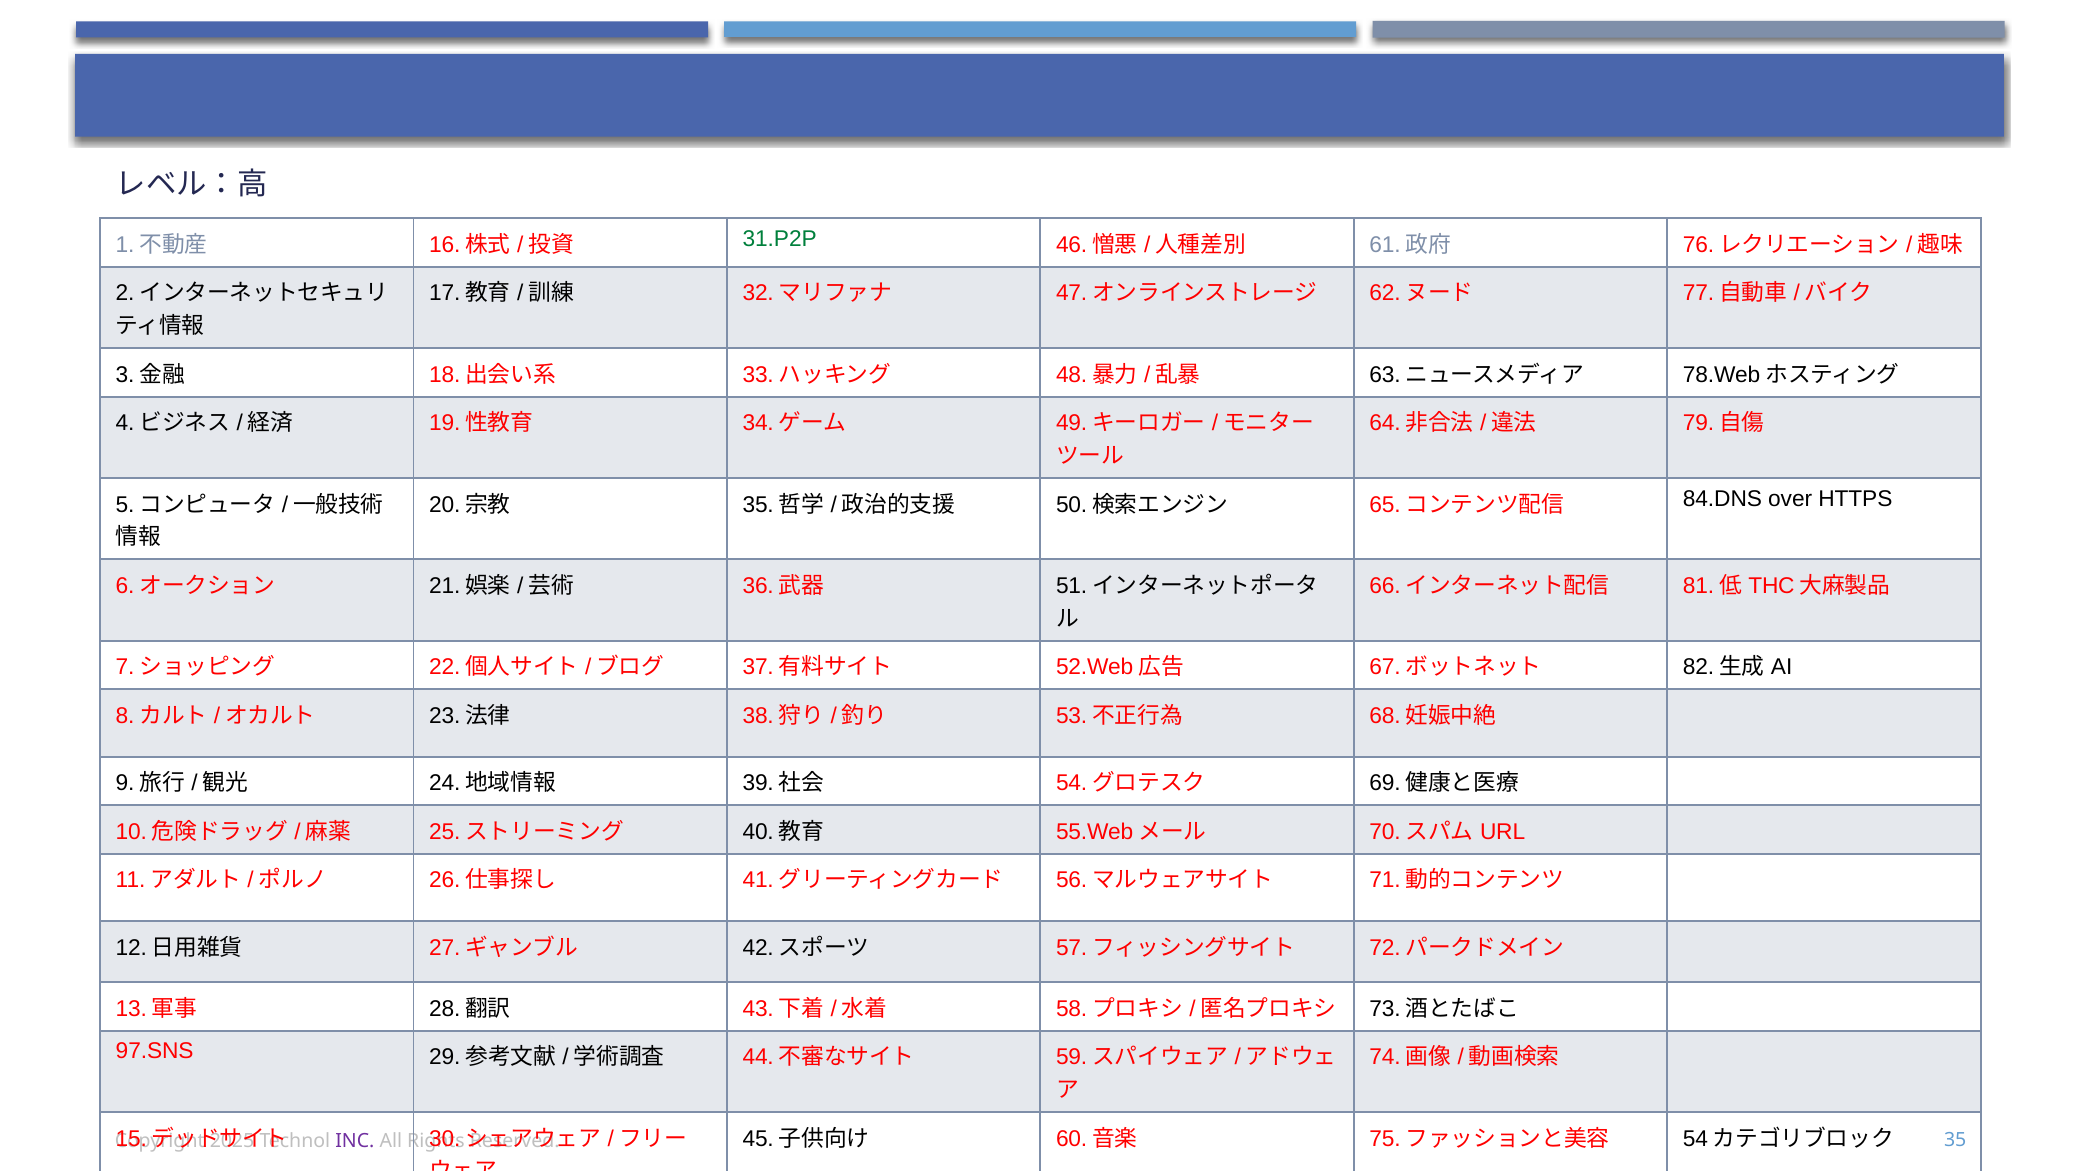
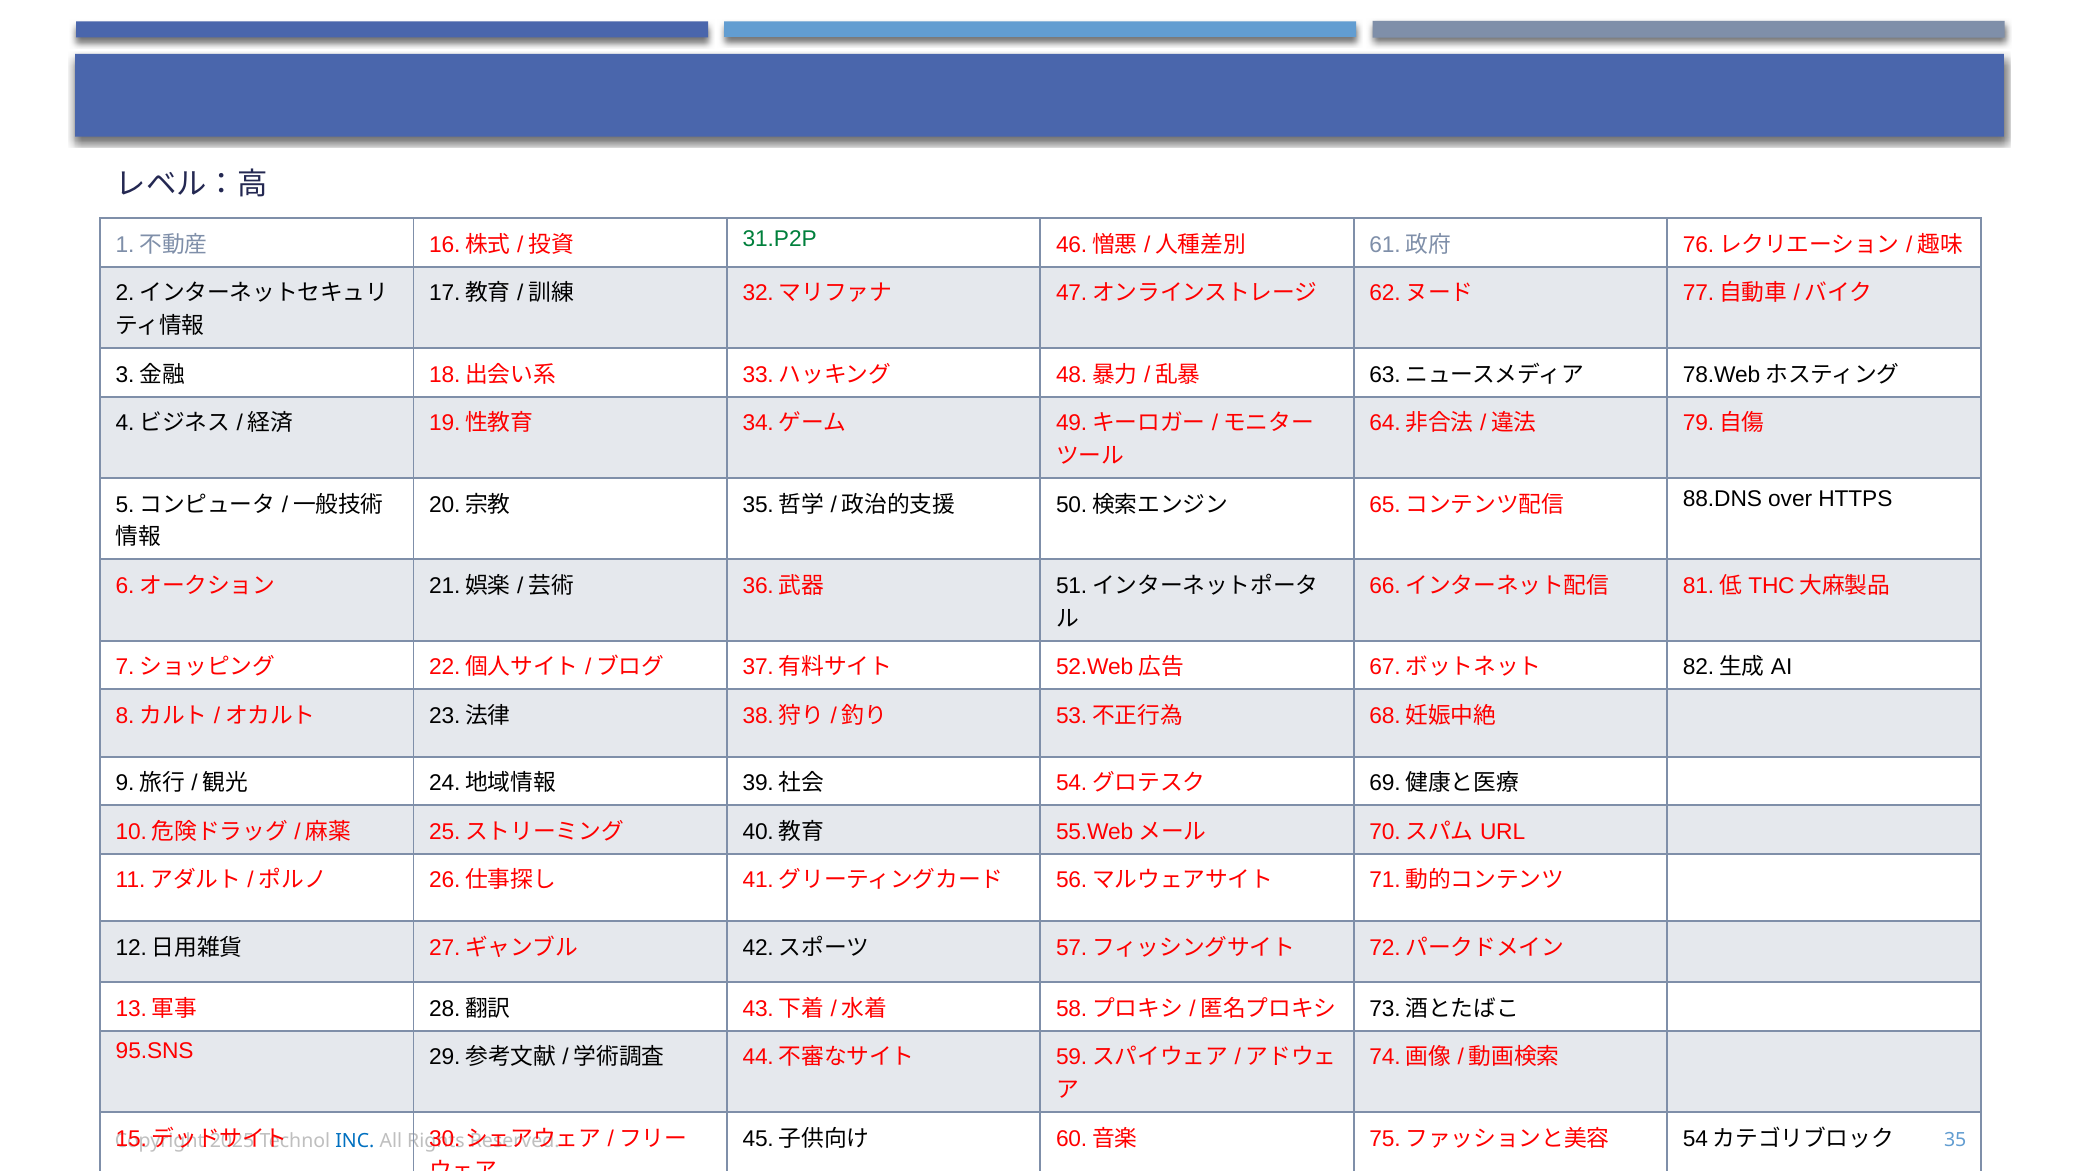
84.DNS: 84.DNS -> 88.DNS
97.SNS: 97.SNS -> 95.SNS
INC colour: purple -> blue
